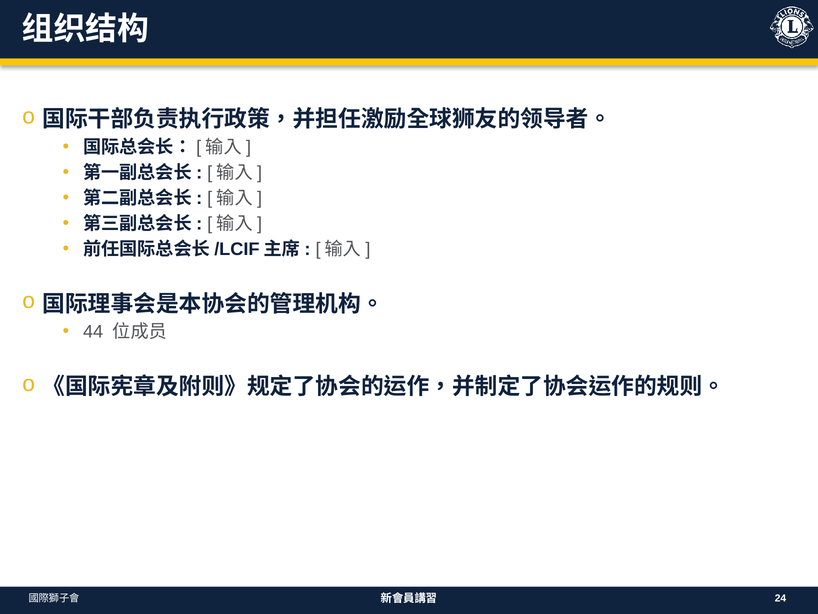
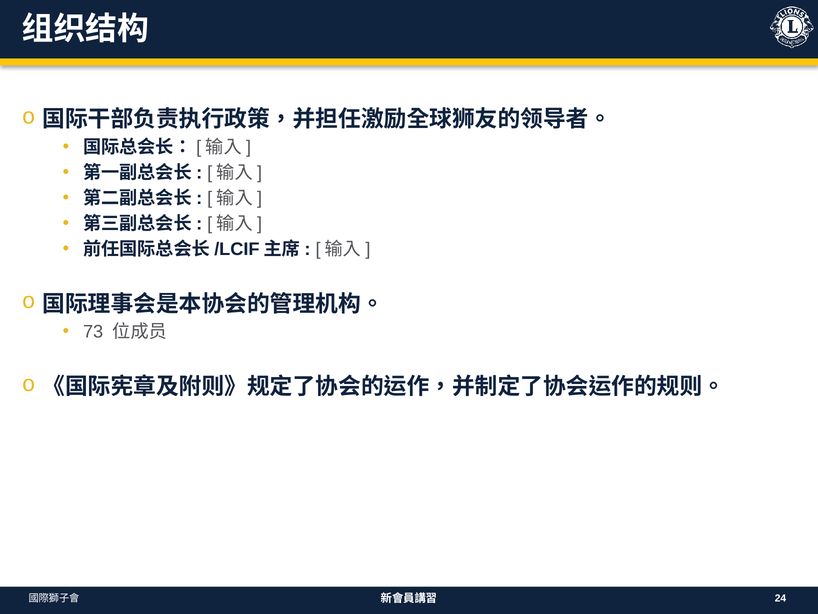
44: 44 -> 73
